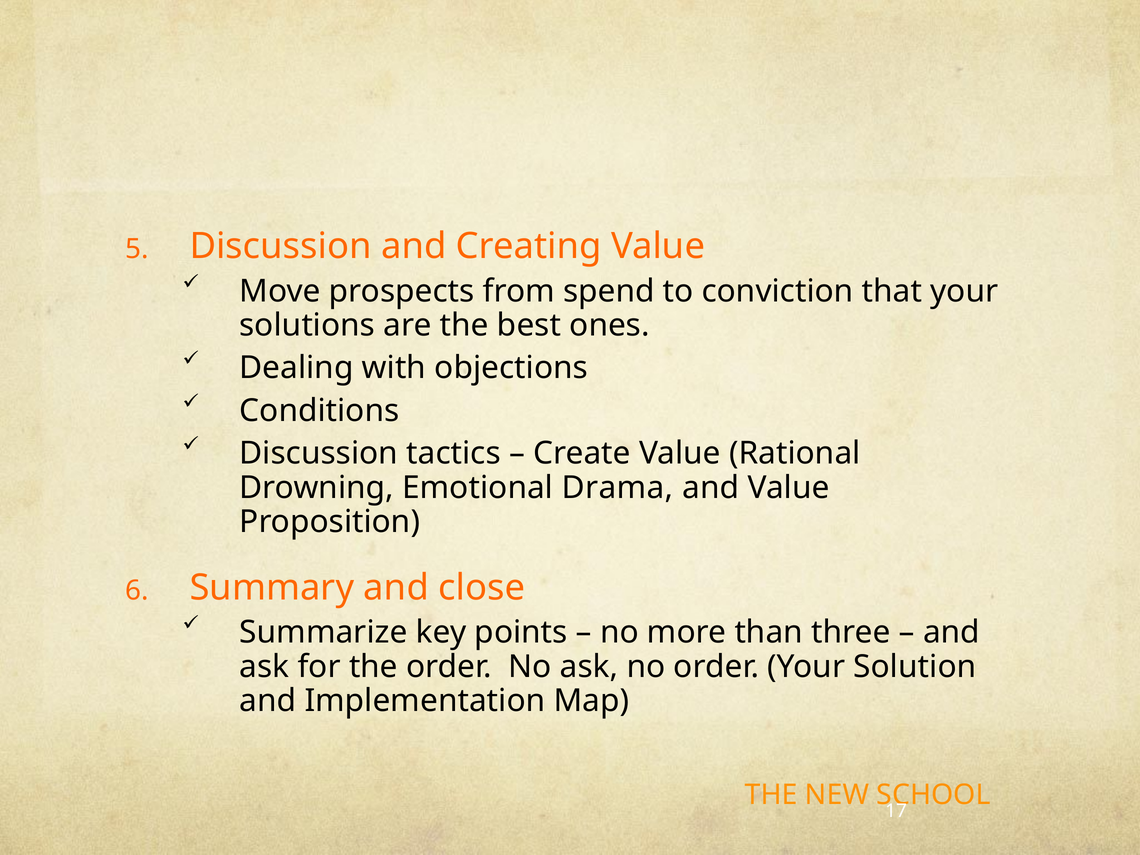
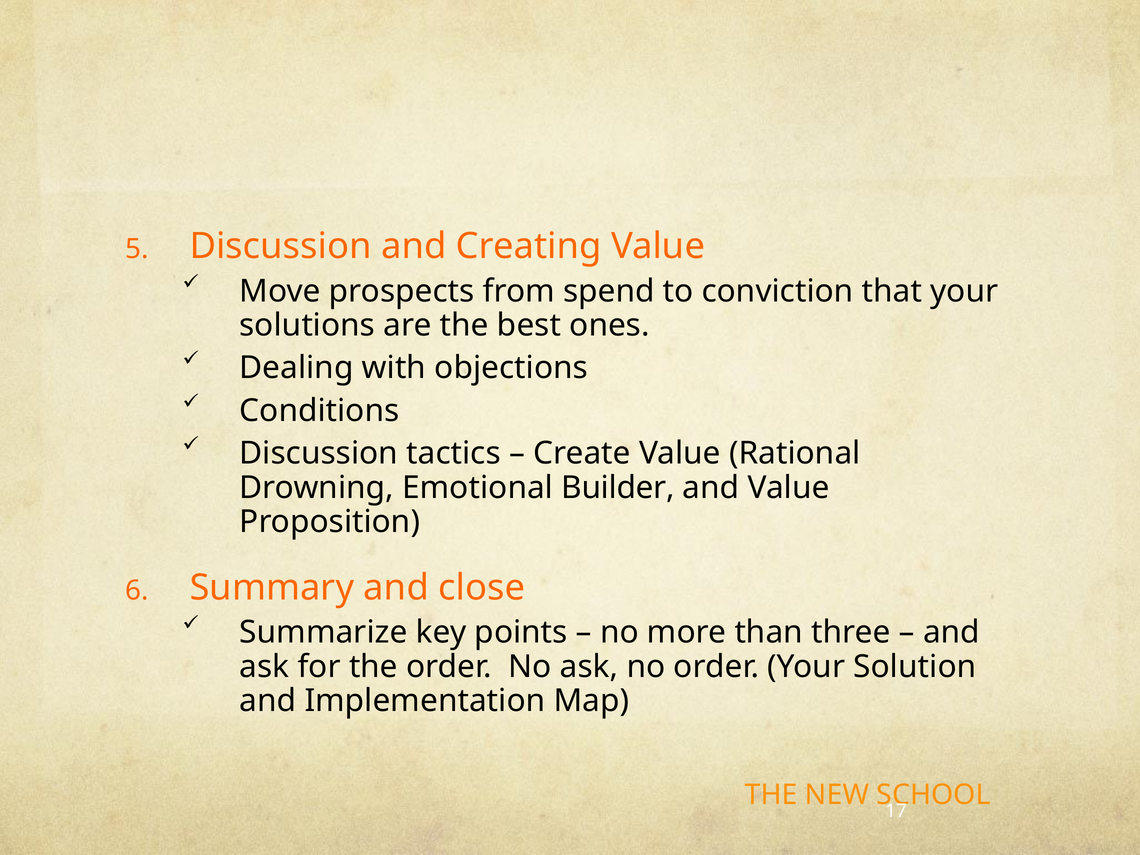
Drama: Drama -> Builder
